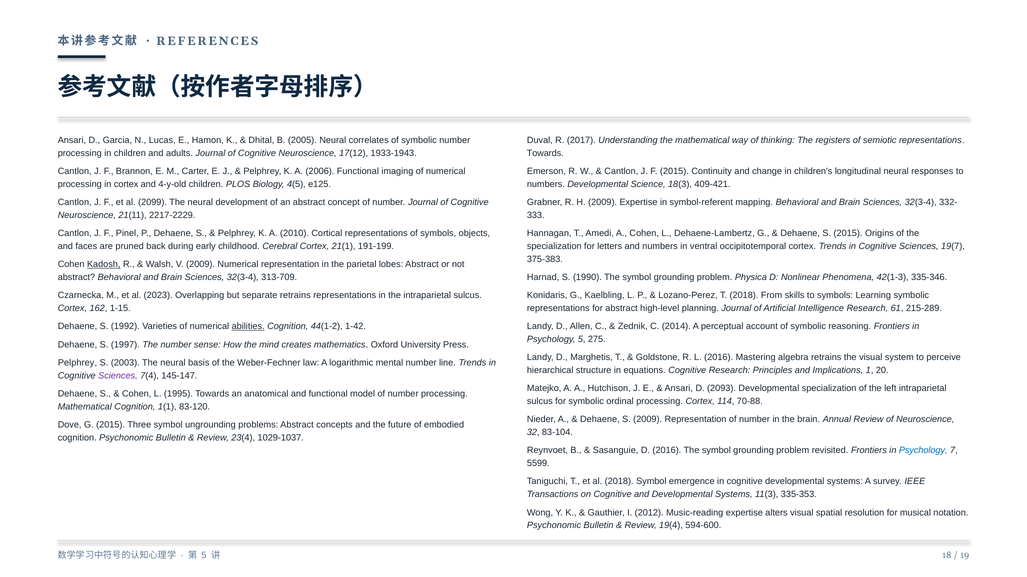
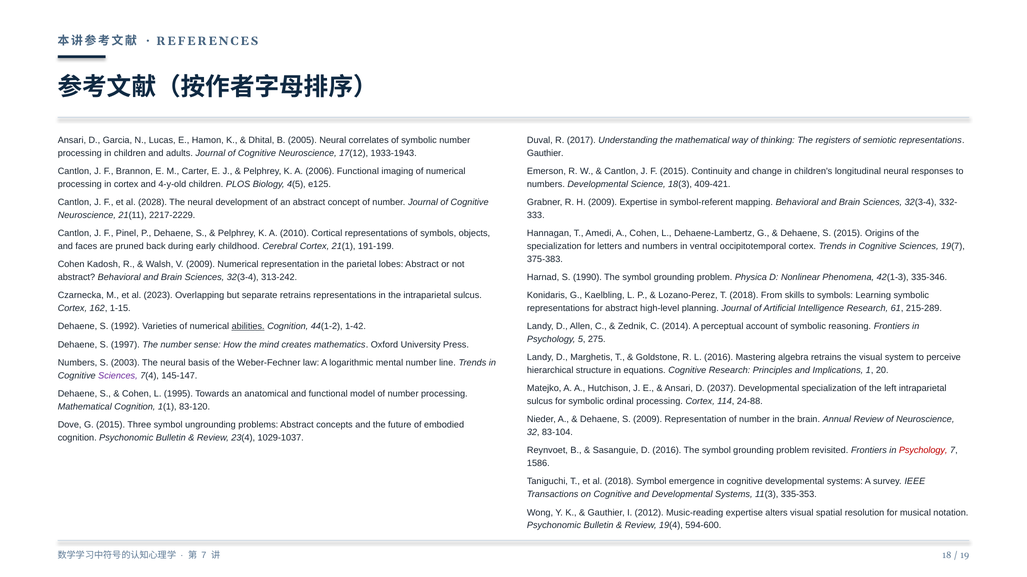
Towards at (545, 153): Towards -> Gauthier
2099: 2099 -> 2028
Kadosh underline: present -> none
313-709: 313-709 -> 313-242
Pelphrey at (77, 363): Pelphrey -> Numbers
2093: 2093 -> 2037
70-88: 70-88 -> 24-88
Psychology at (923, 451) colour: blue -> red
5599: 5599 -> 1586
5 at (204, 556): 5 -> 7
